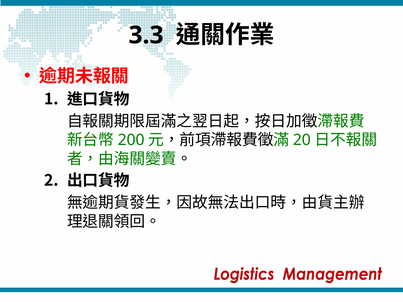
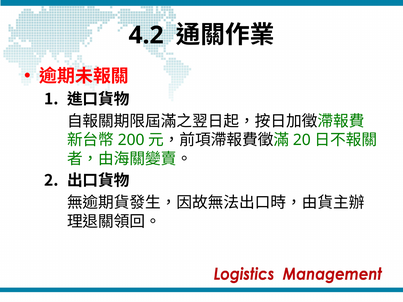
3.3: 3.3 -> 4.2
